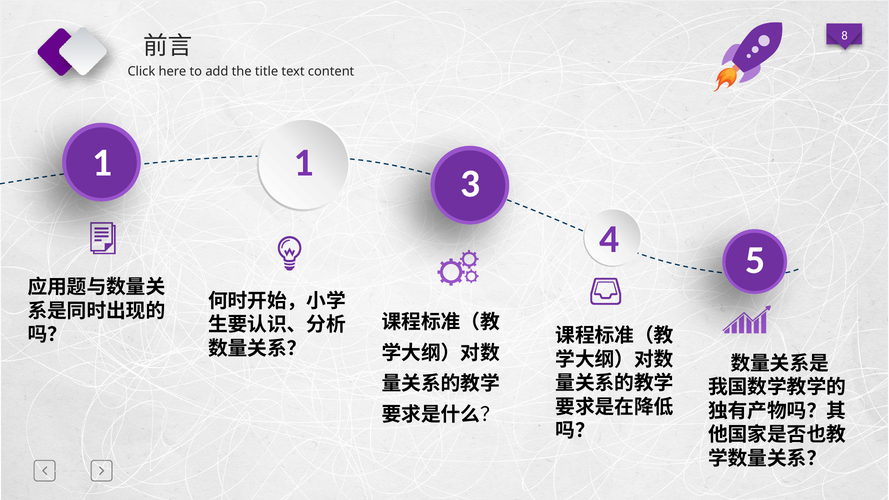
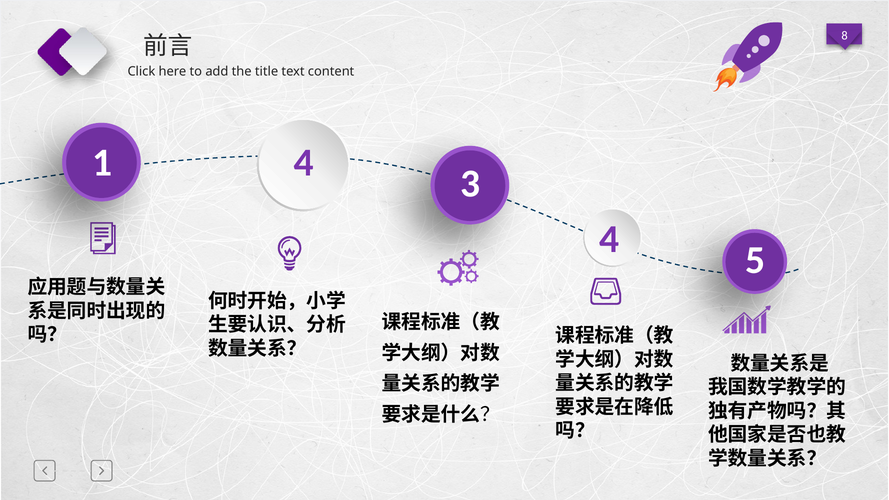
1 1: 1 -> 4
